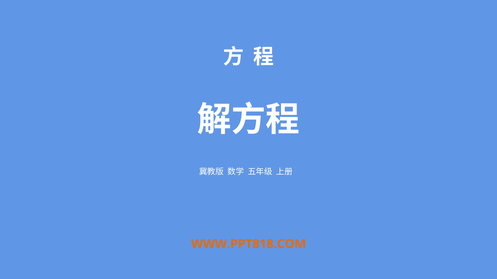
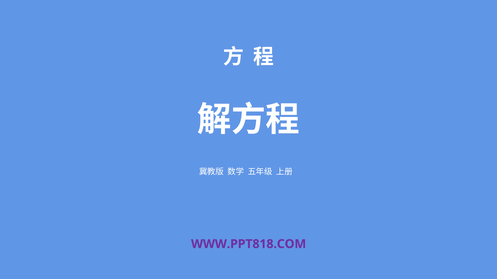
WWW.PPT818.COM colour: orange -> purple
